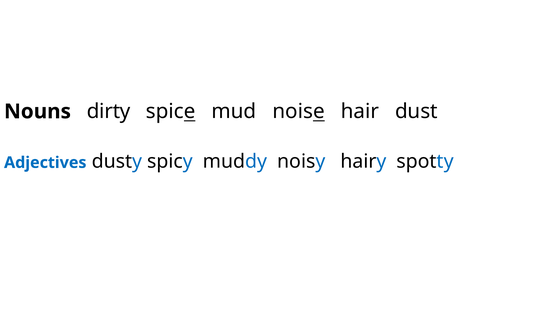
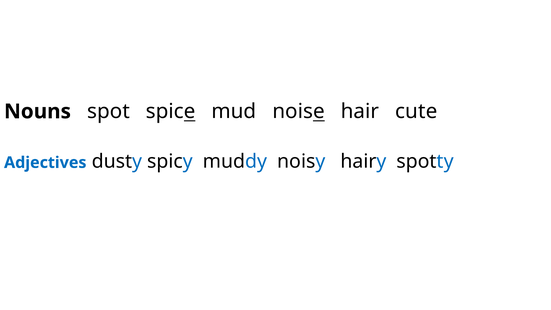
dirty: dirty -> spot
dust: dust -> cute
